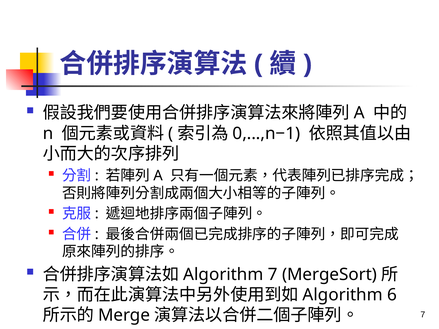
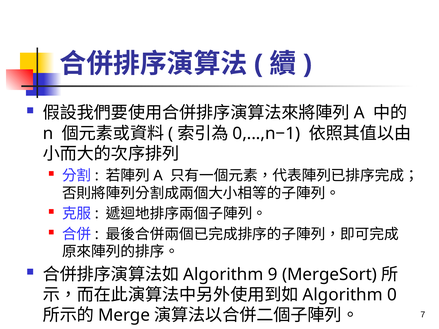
7 at (273, 275): 7 -> 9
6: 6 -> 0
